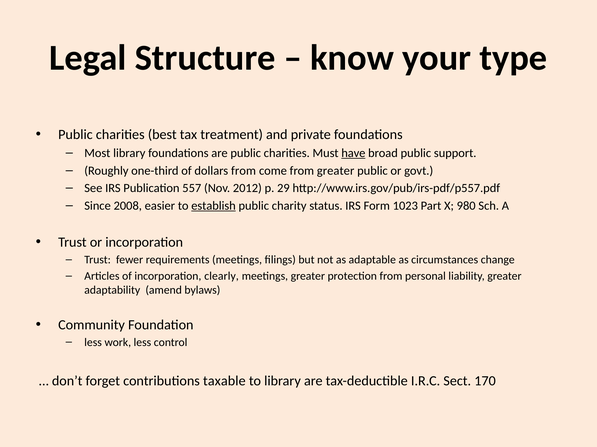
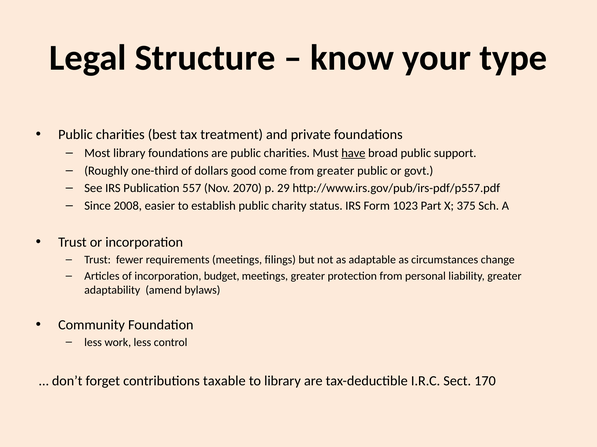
dollars from: from -> good
2012: 2012 -> 2070
establish underline: present -> none
980: 980 -> 375
clearly: clearly -> budget
